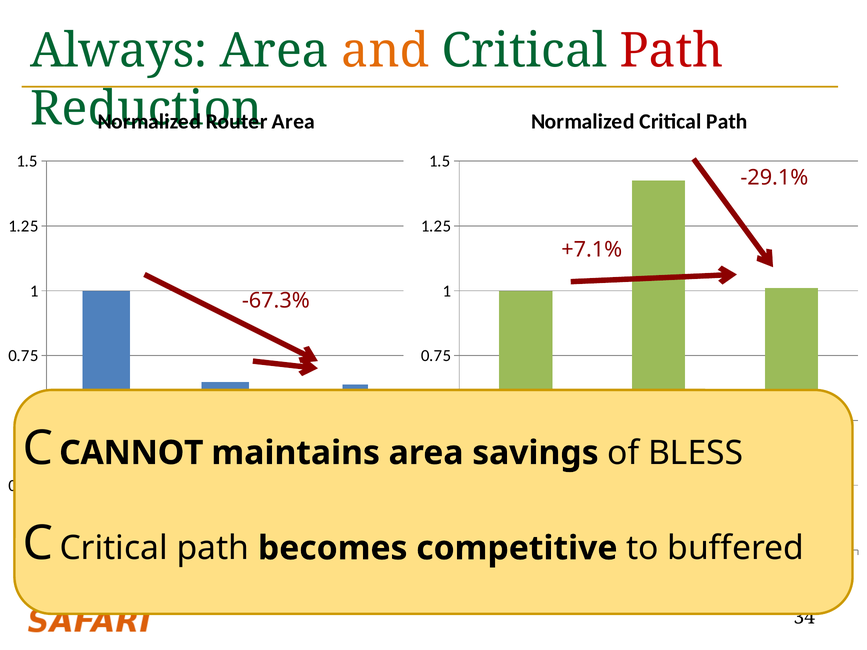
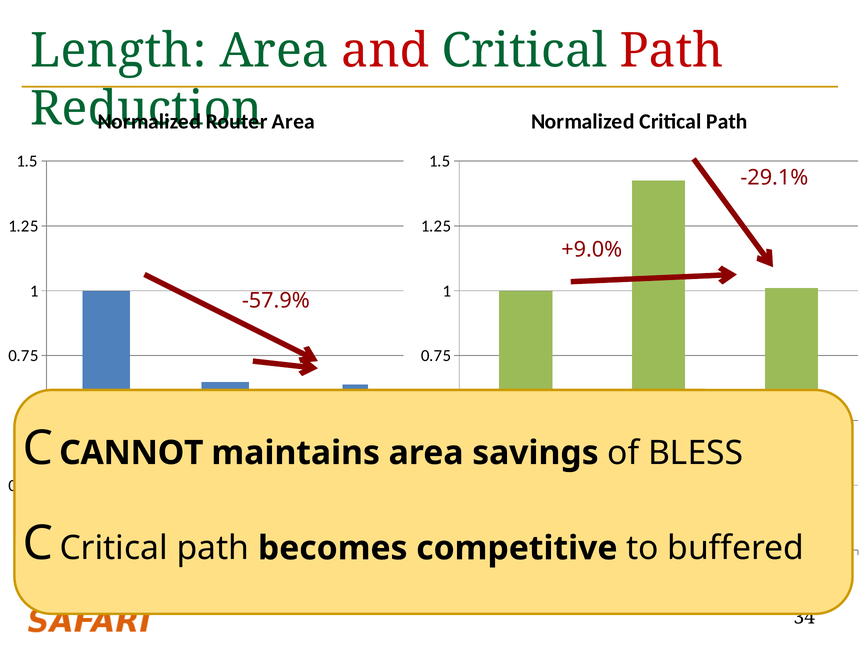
Always: Always -> Length
and colour: orange -> red
+7.1%: +7.1% -> +9.0%
-67.3%: -67.3% -> -57.9%
